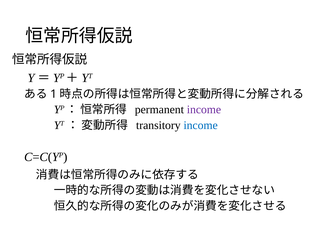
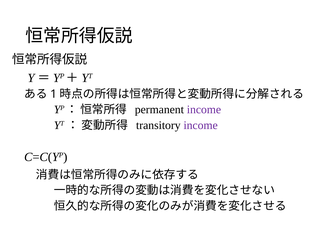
income at (201, 125) colour: blue -> purple
